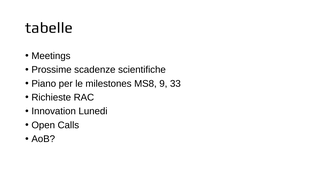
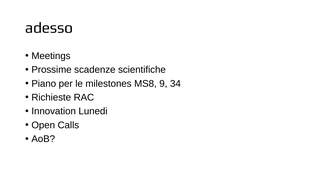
tabelle: tabelle -> adesso
33: 33 -> 34
